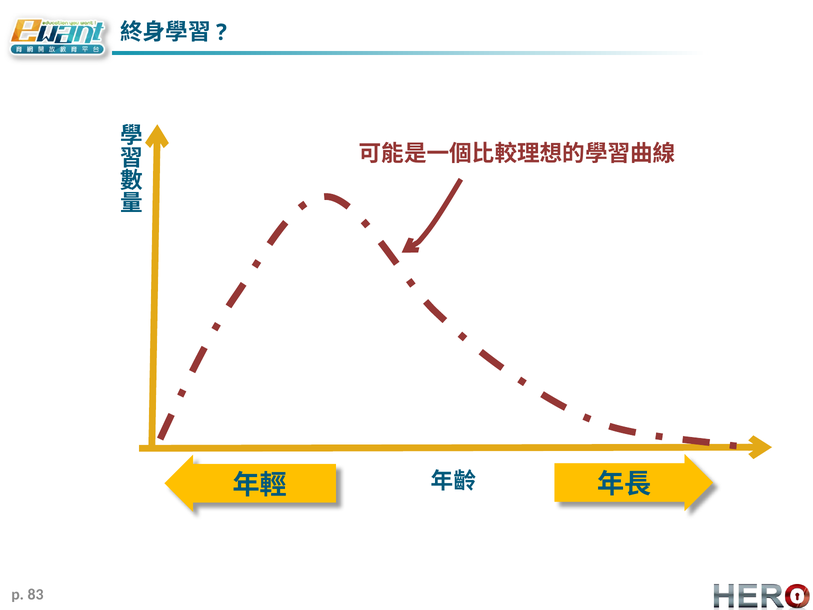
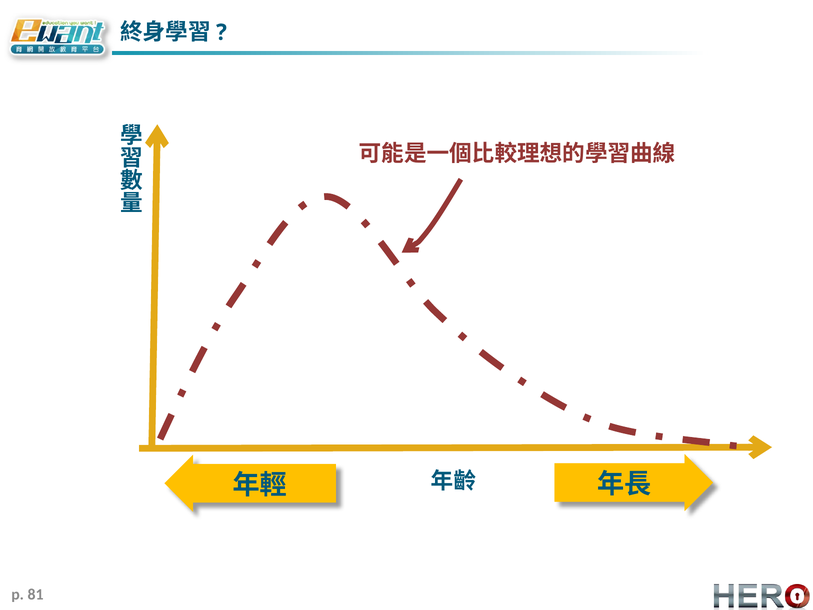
83: 83 -> 81
